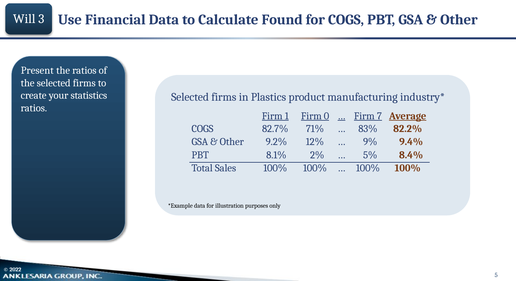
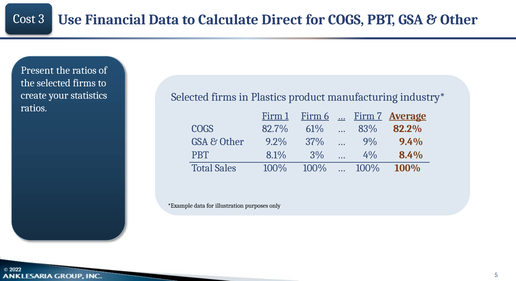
Will: Will -> Cost
Found: Found -> Direct
0: 0 -> 6
71%: 71% -> 61%
12%: 12% -> 37%
2%: 2% -> 3%
5%: 5% -> 4%
